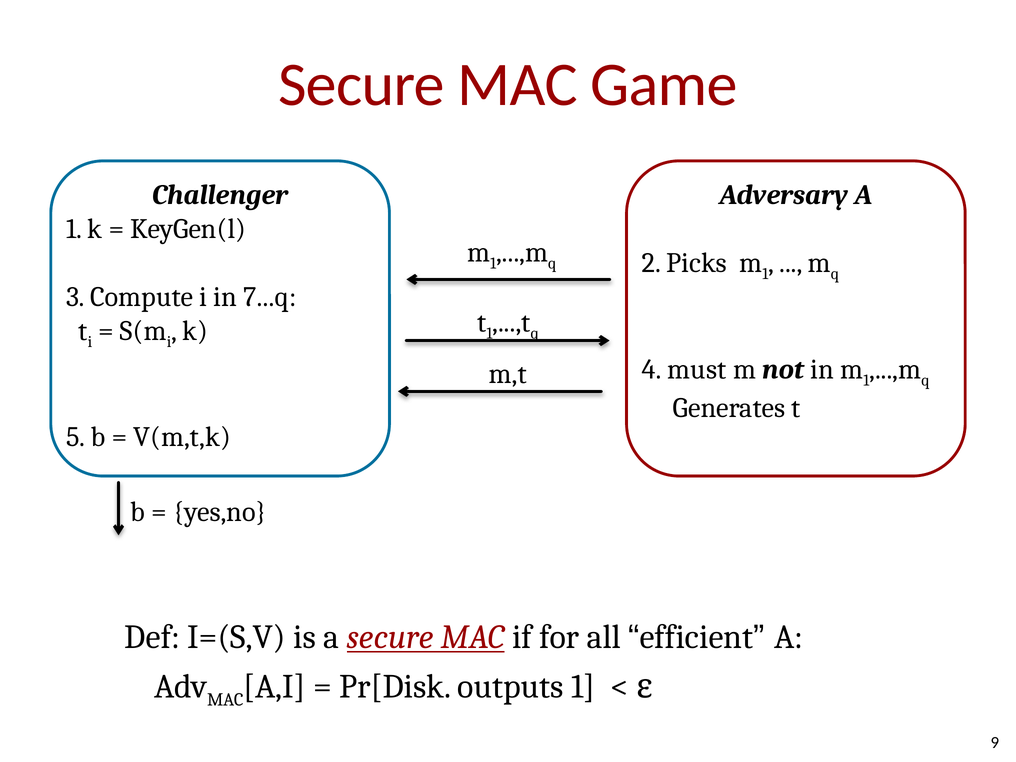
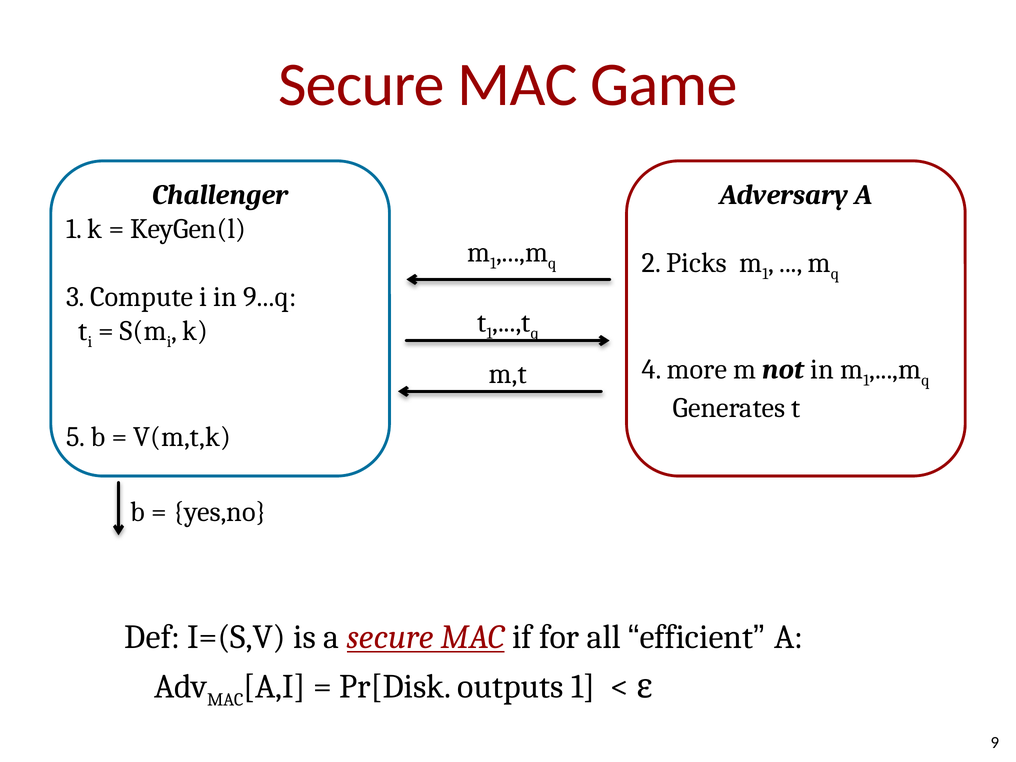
7...q: 7...q -> 9...q
must: must -> more
